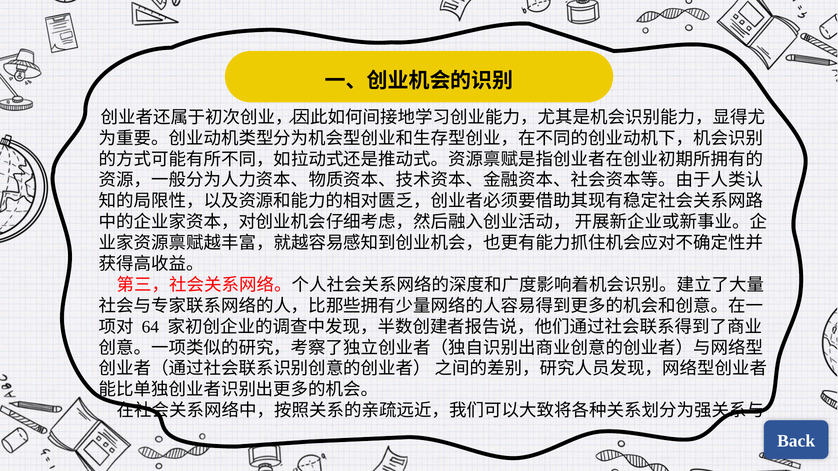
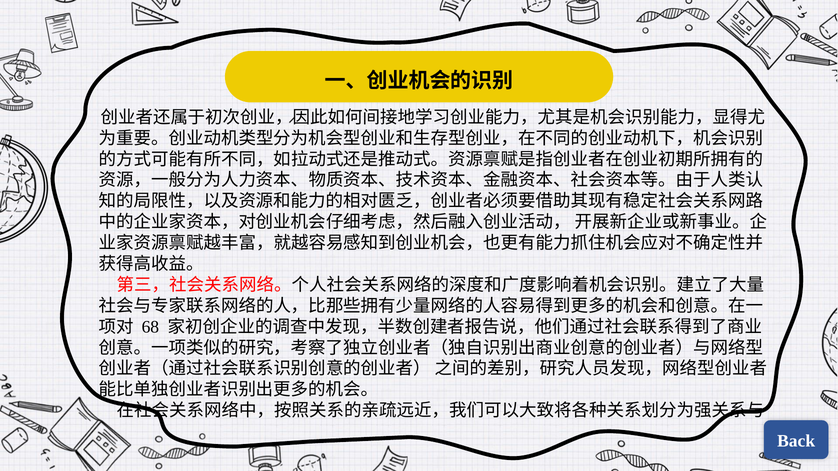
64: 64 -> 68
